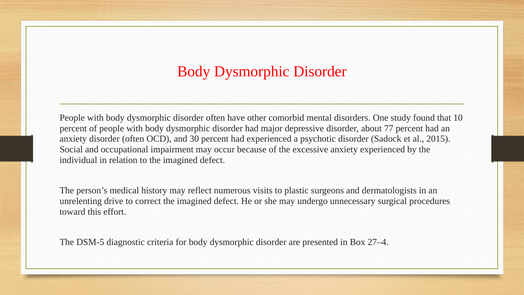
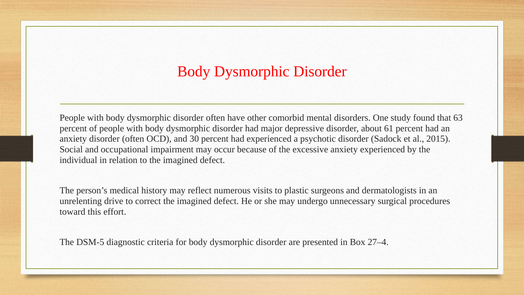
10: 10 -> 63
77: 77 -> 61
